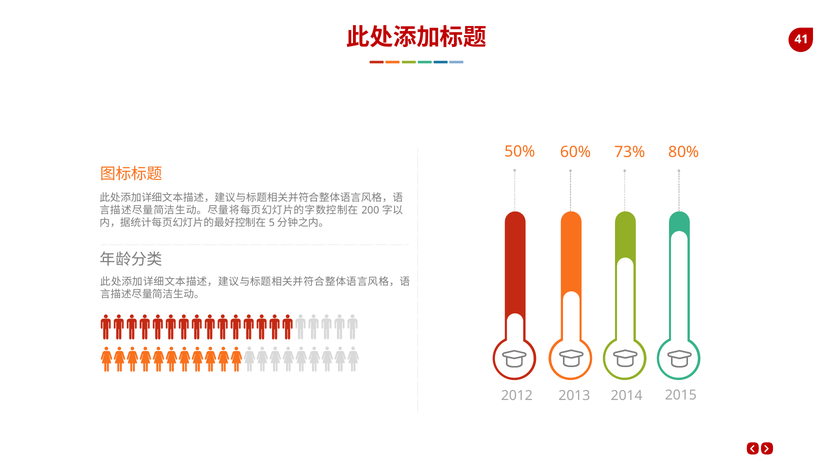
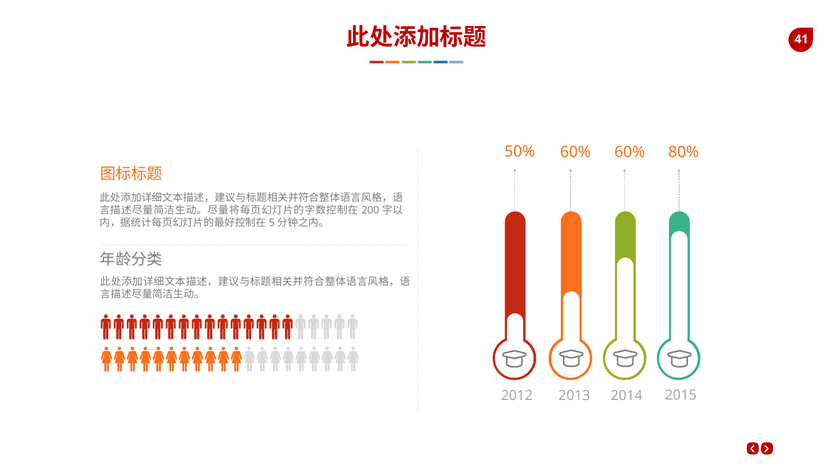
60% 73%: 73% -> 60%
